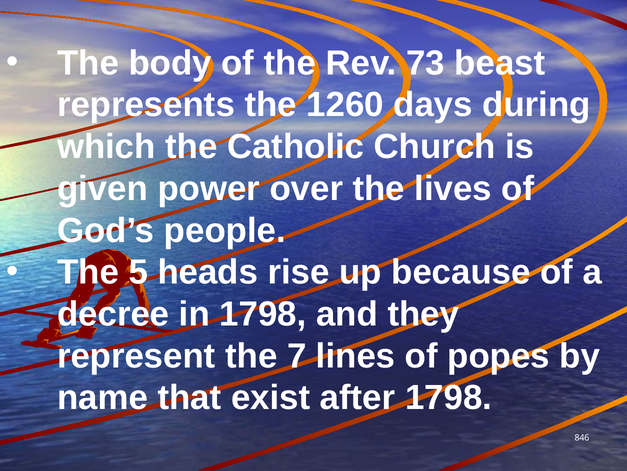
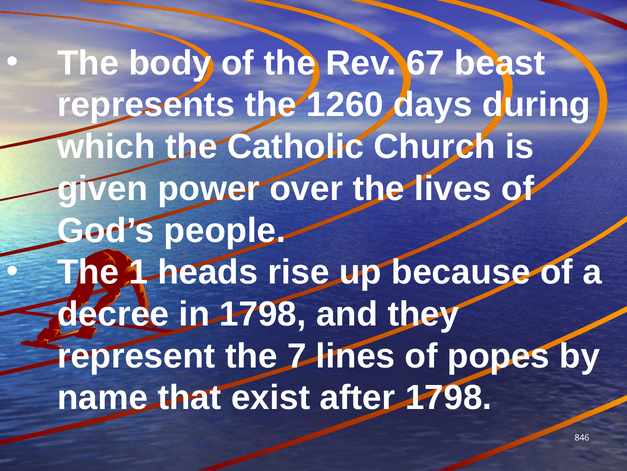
73: 73 -> 67
5: 5 -> 1
